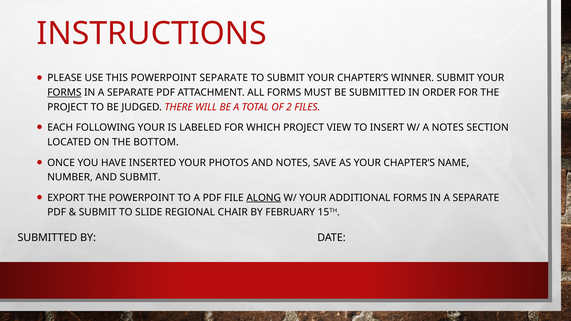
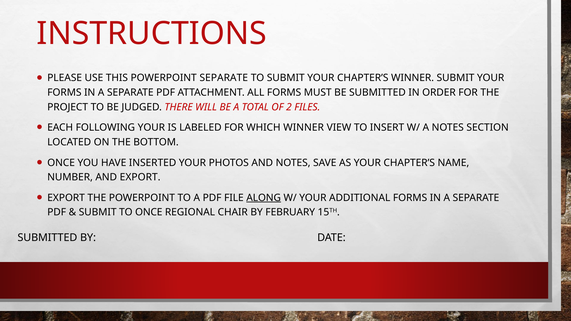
FORMS at (64, 93) underline: present -> none
WHICH PROJECT: PROJECT -> WINNER
AND SUBMIT: SUBMIT -> EXPORT
TO SLIDE: SLIDE -> ONCE
